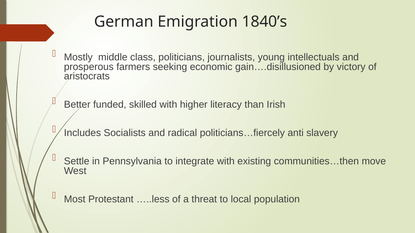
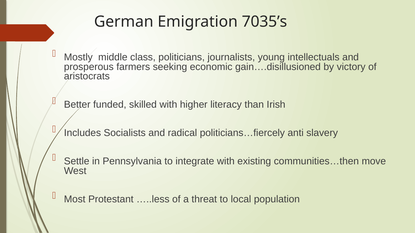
1840’s: 1840’s -> 7035’s
